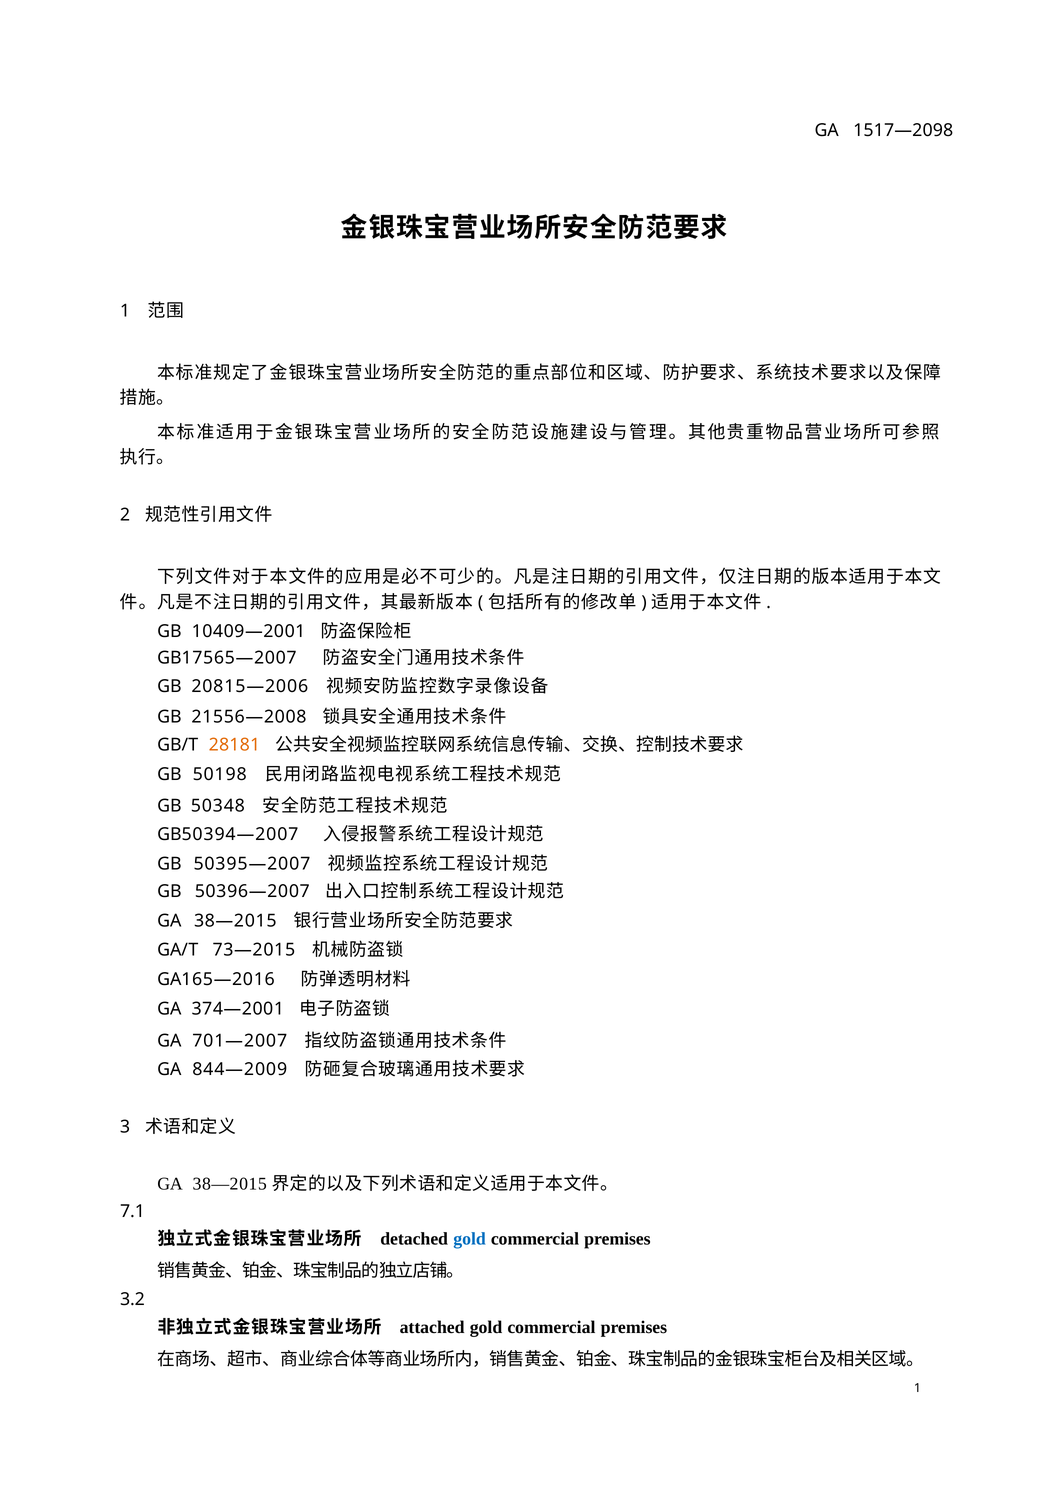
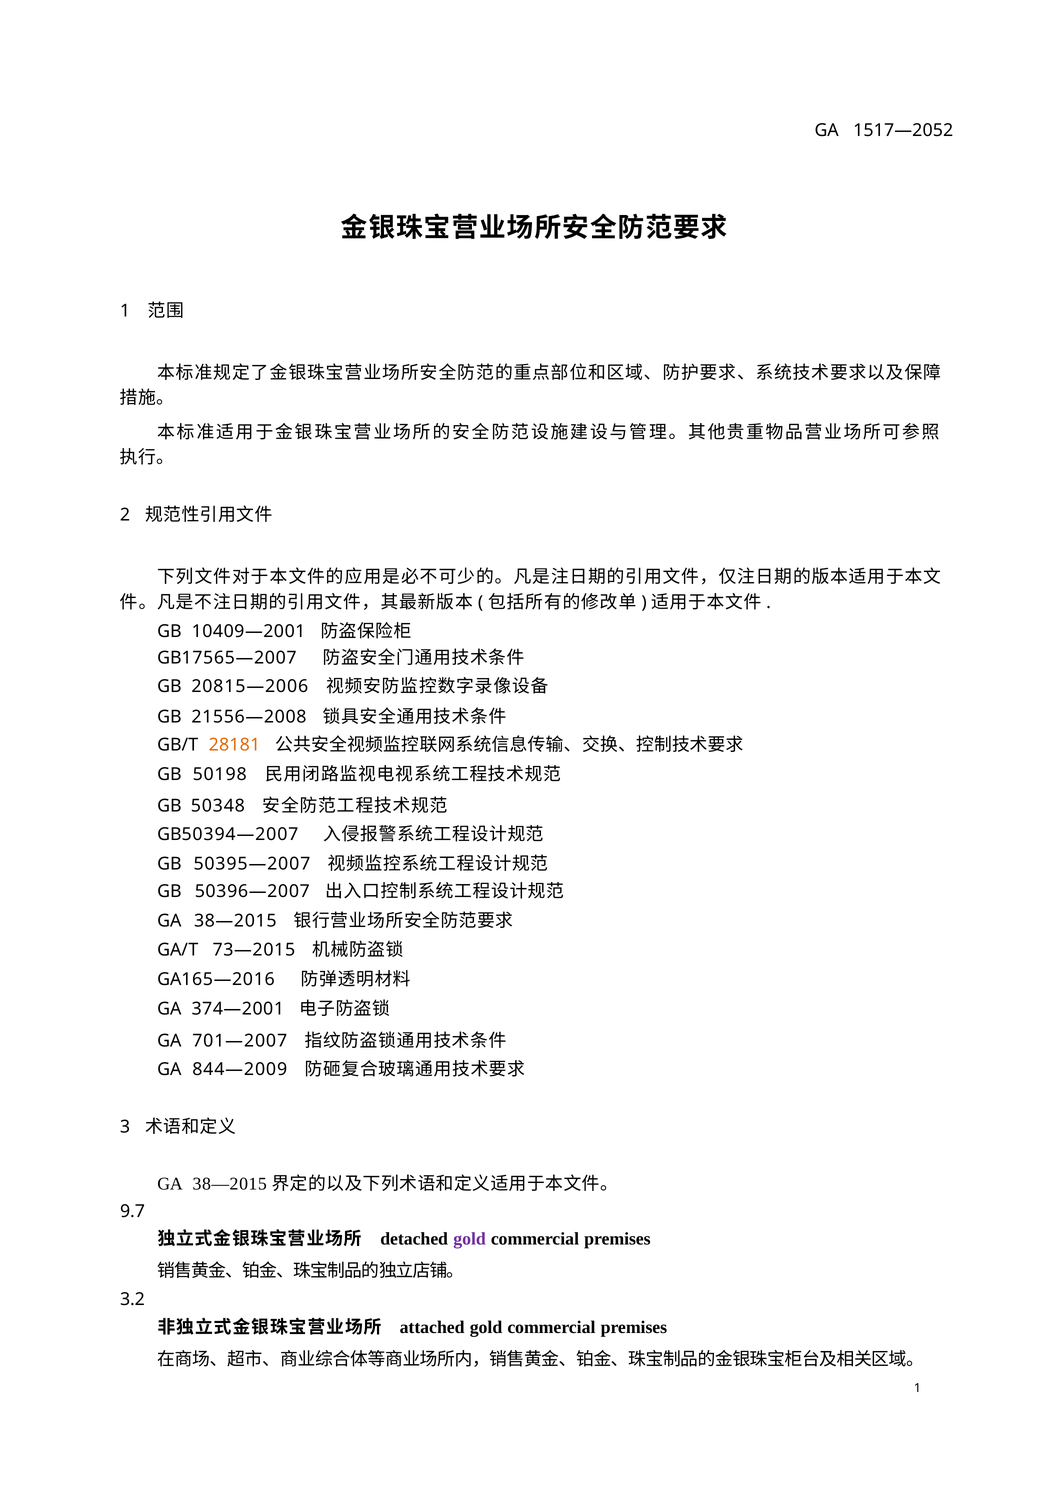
1517—2098: 1517—2098 -> 1517—2052
7.1: 7.1 -> 9.7
gold at (470, 1239) colour: blue -> purple
